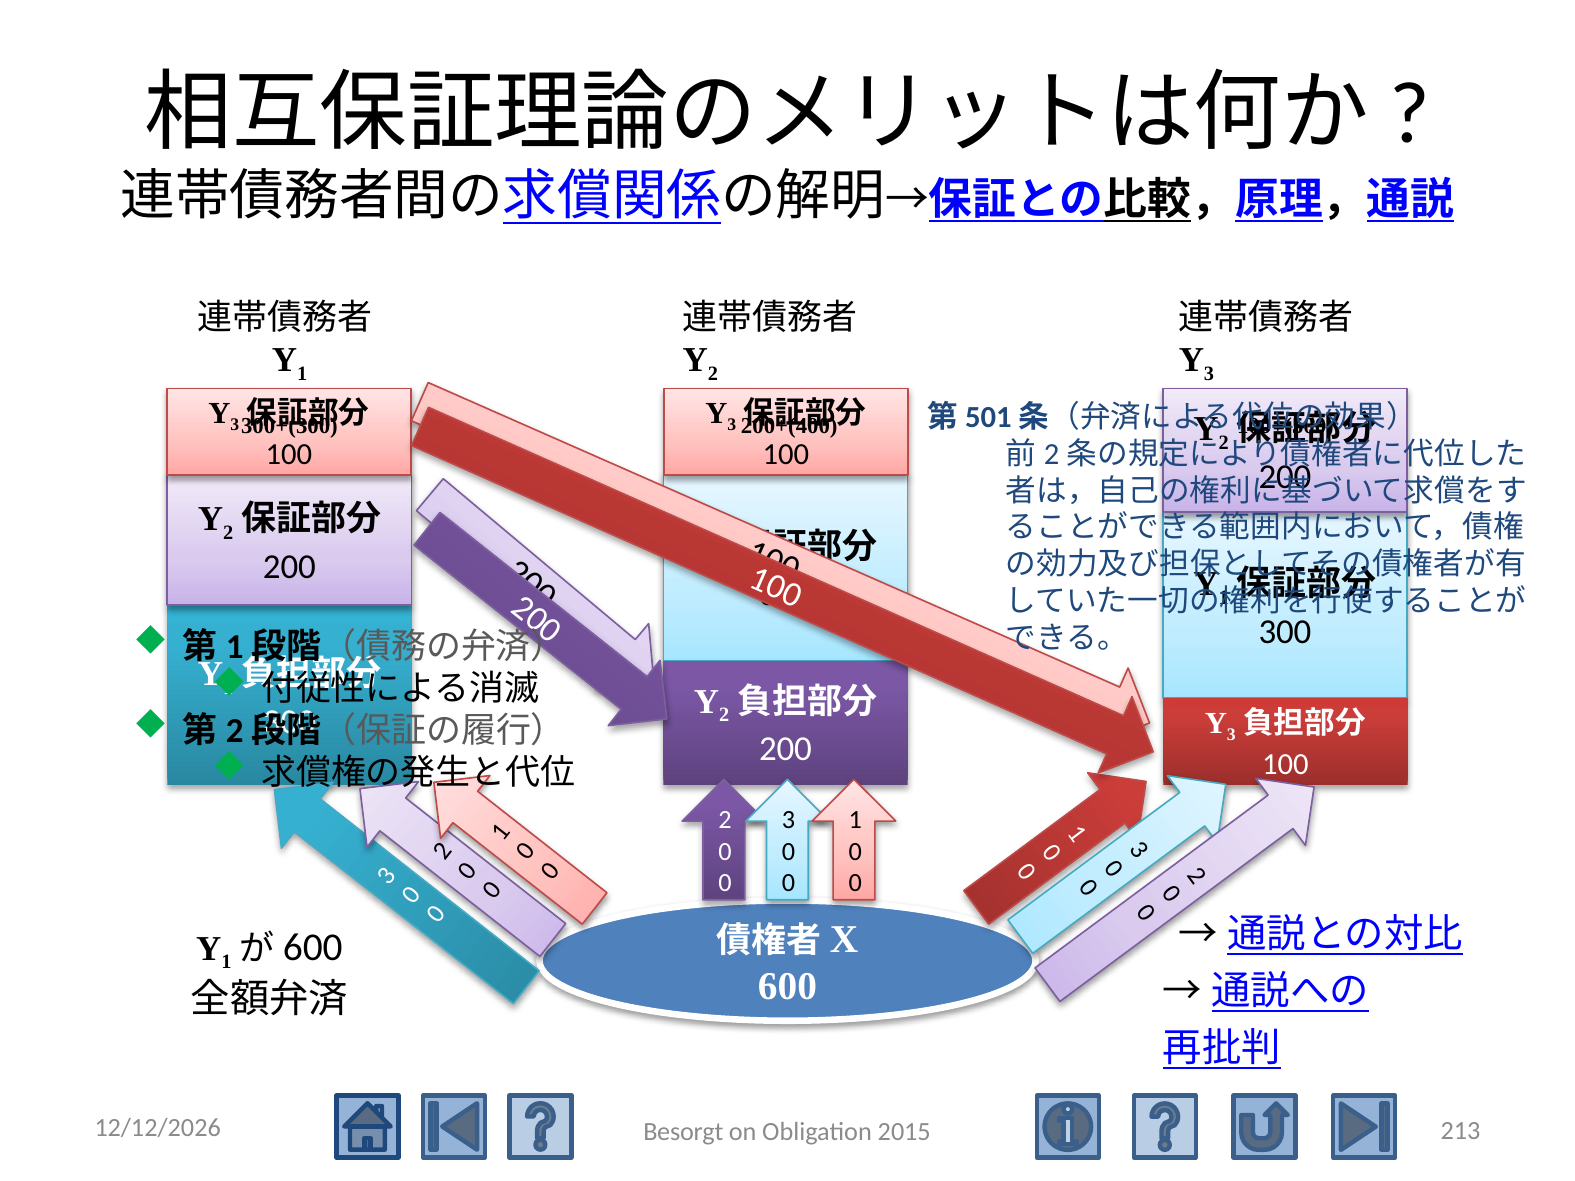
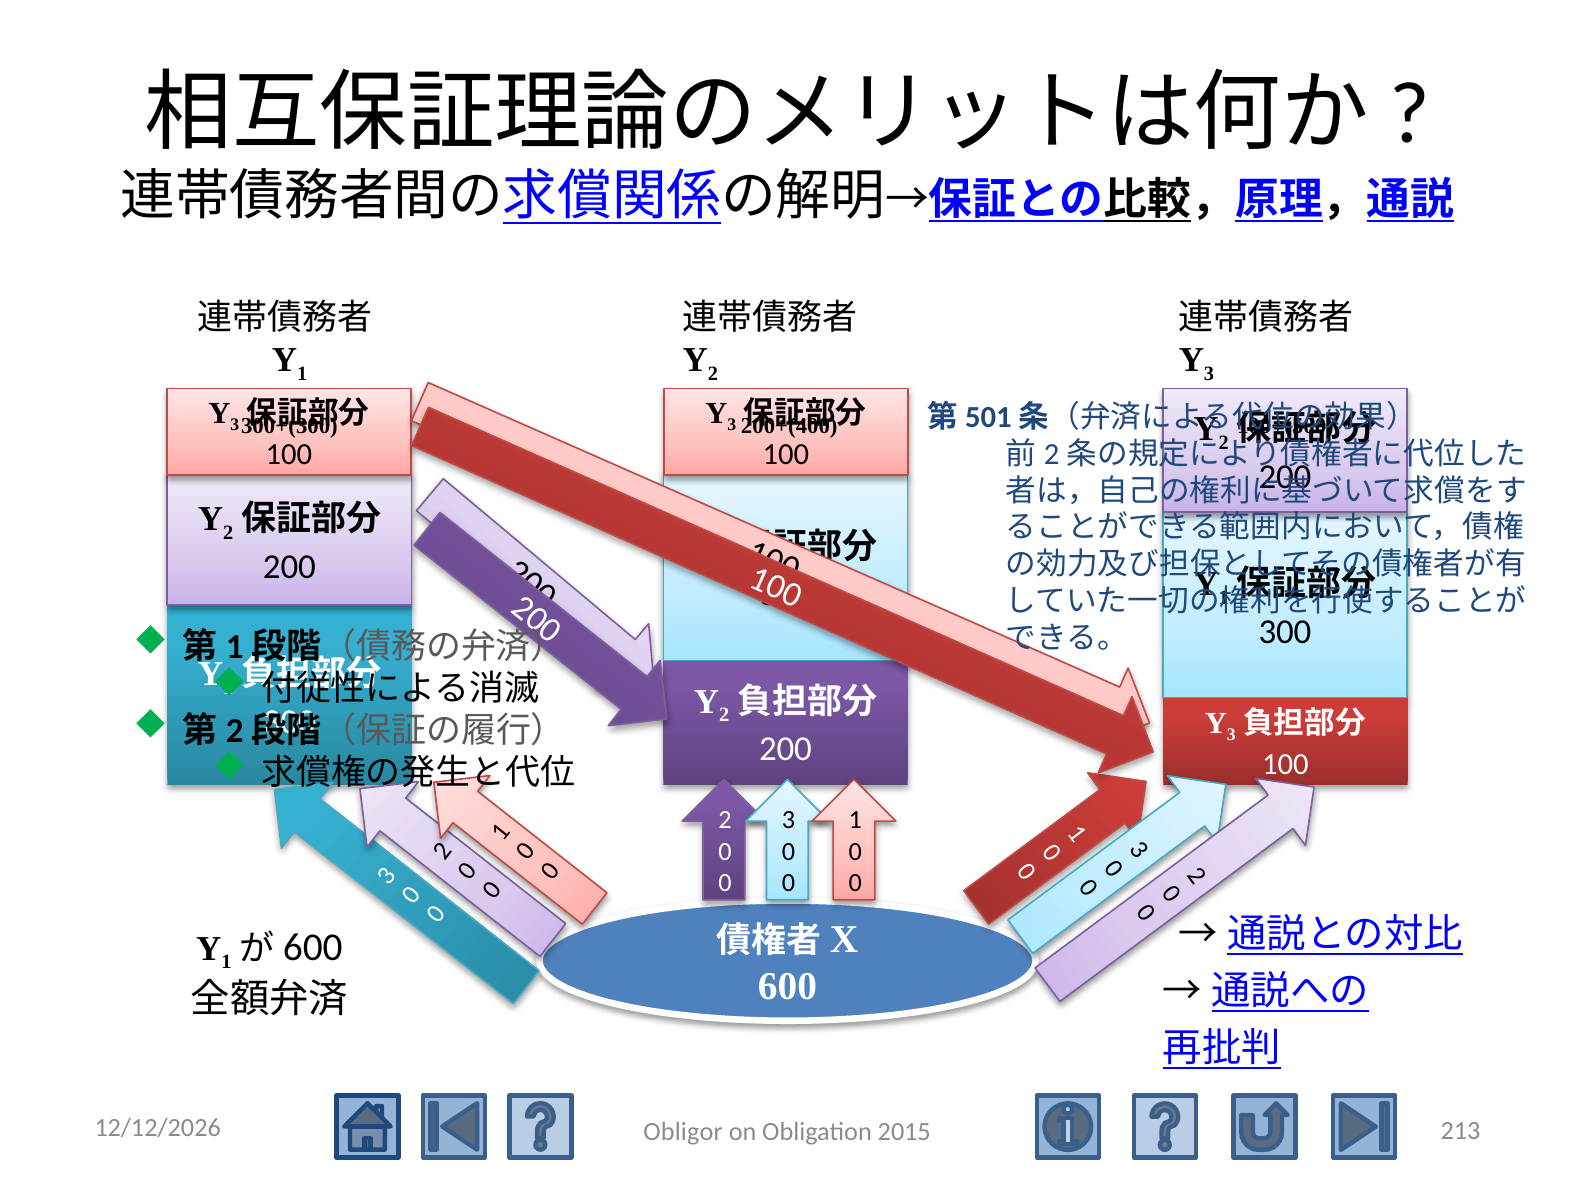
Besorgt: Besorgt -> Obligor
